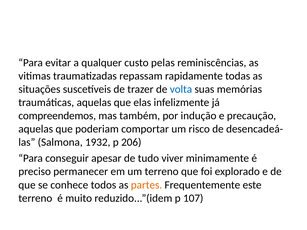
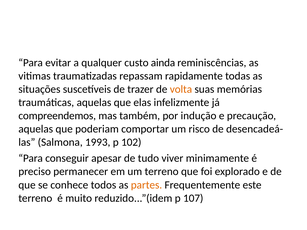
pelas: pelas -> ainda
volta colour: blue -> orange
1932: 1932 -> 1993
206: 206 -> 102
